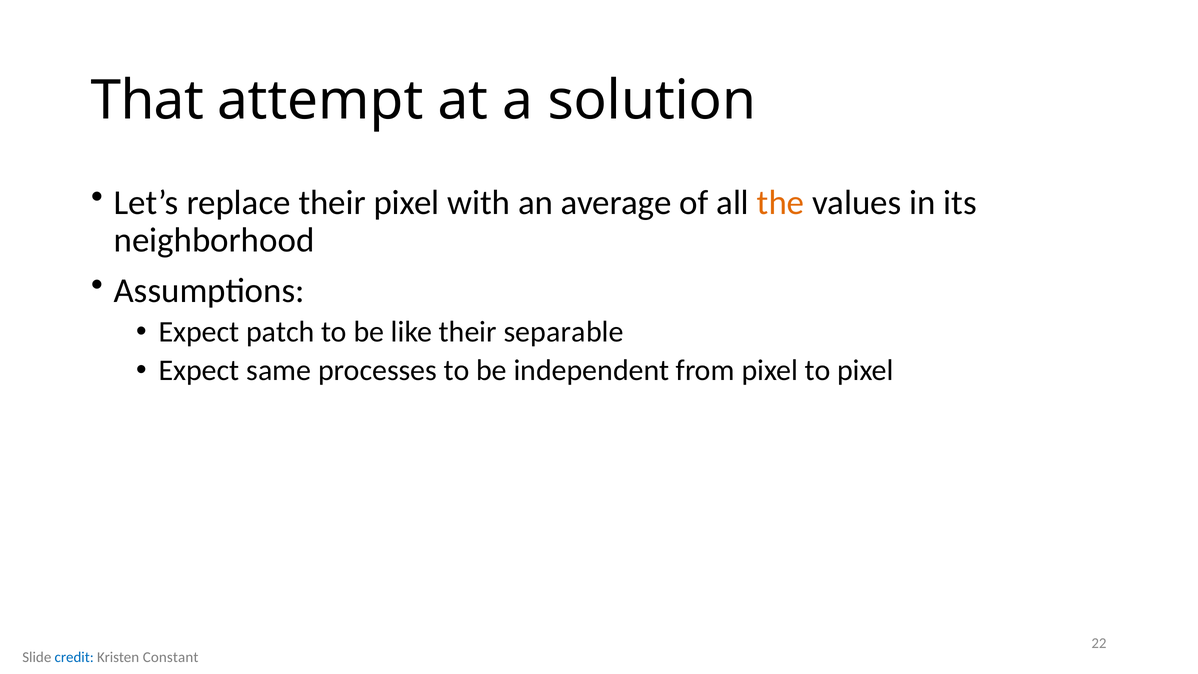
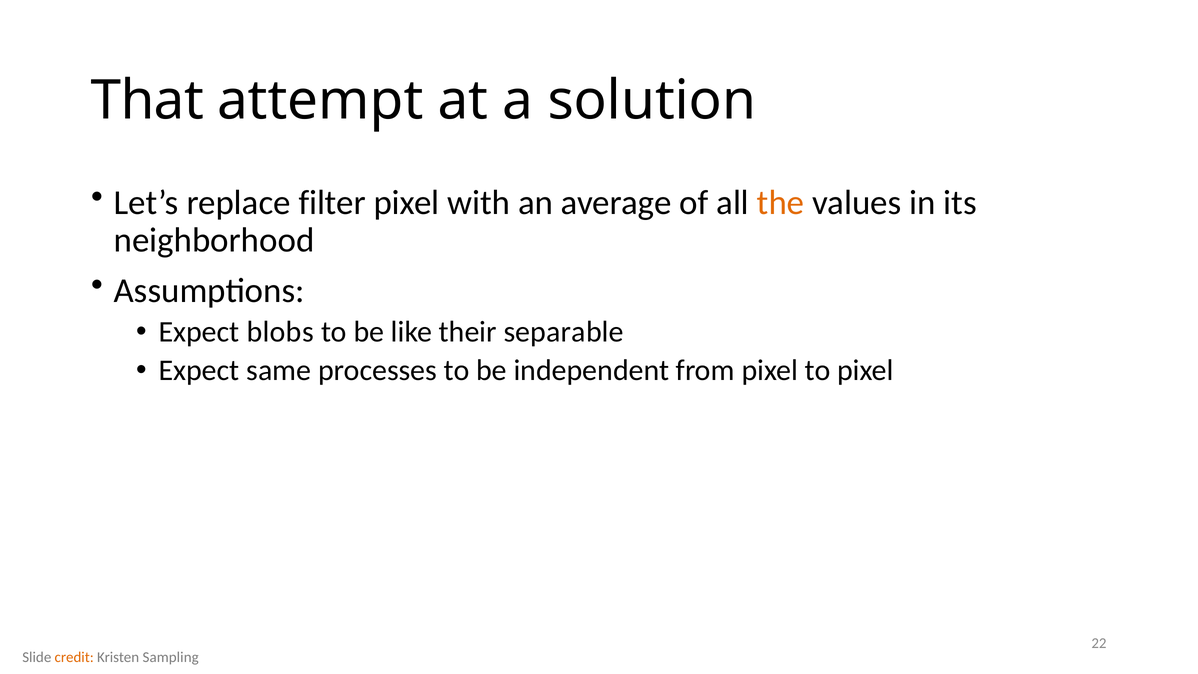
replace their: their -> filter
patch: patch -> blobs
credit colour: blue -> orange
Constant: Constant -> Sampling
